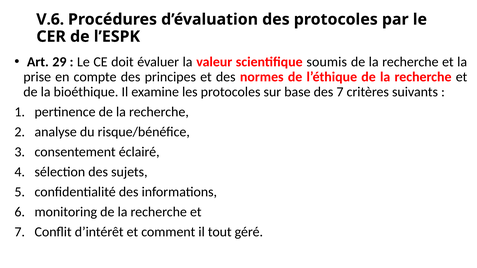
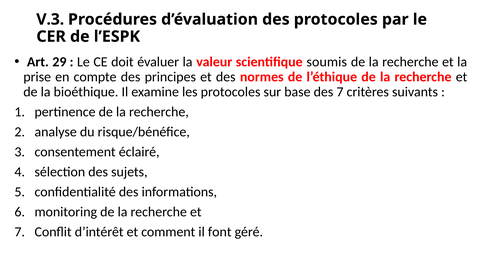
V.6: V.6 -> V.3
tout: tout -> font
